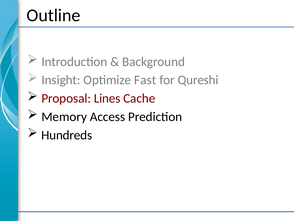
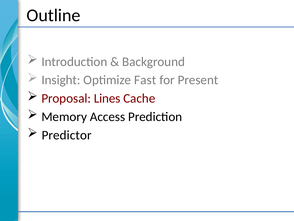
Qureshi: Qureshi -> Present
Hundreds: Hundreds -> Predictor
